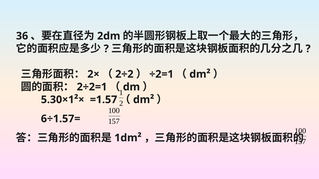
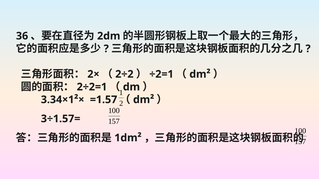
5.30×1²×: 5.30×1²× -> 3.34×1²×
6÷1.57=: 6÷1.57= -> 3÷1.57=
